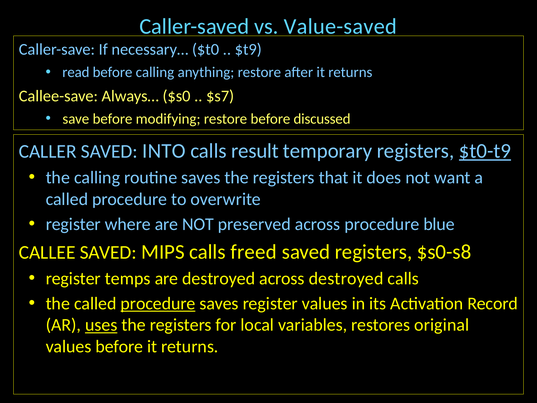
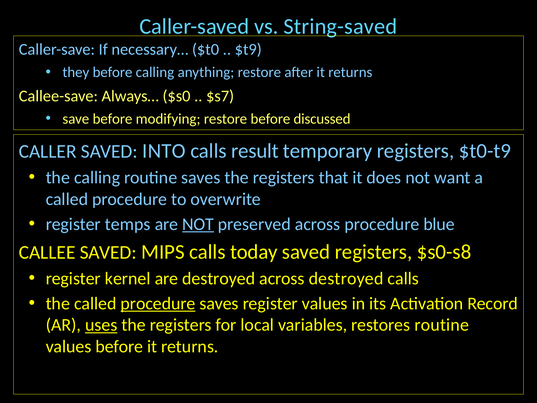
Value-saved: Value-saved -> String-saved
read: read -> they
$t0-t9 underline: present -> none
where: where -> temps
NOT at (198, 224) underline: none -> present
freed: freed -> today
temps: temps -> kernel
restores original: original -> routine
